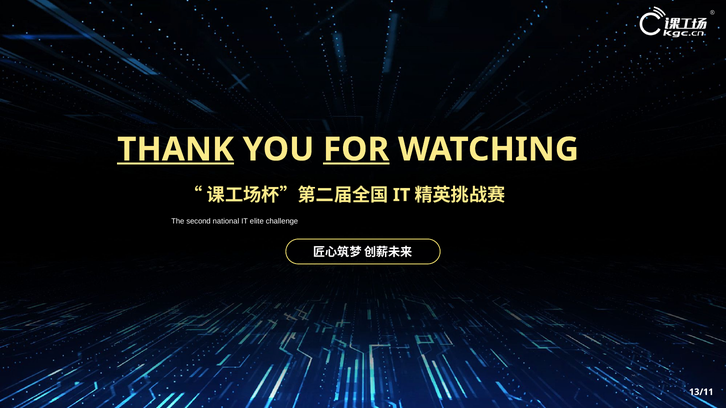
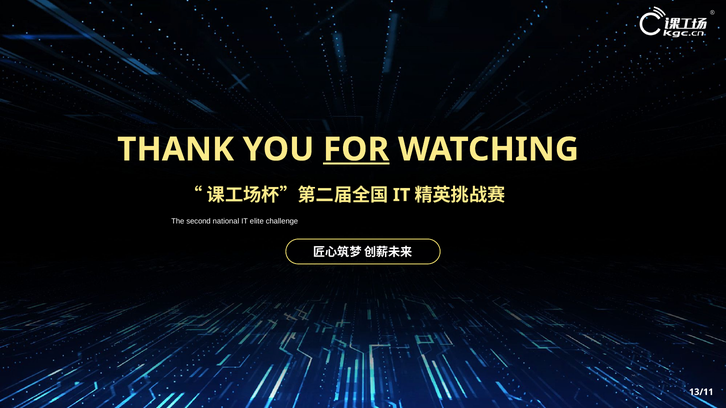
THANK underline: present -> none
